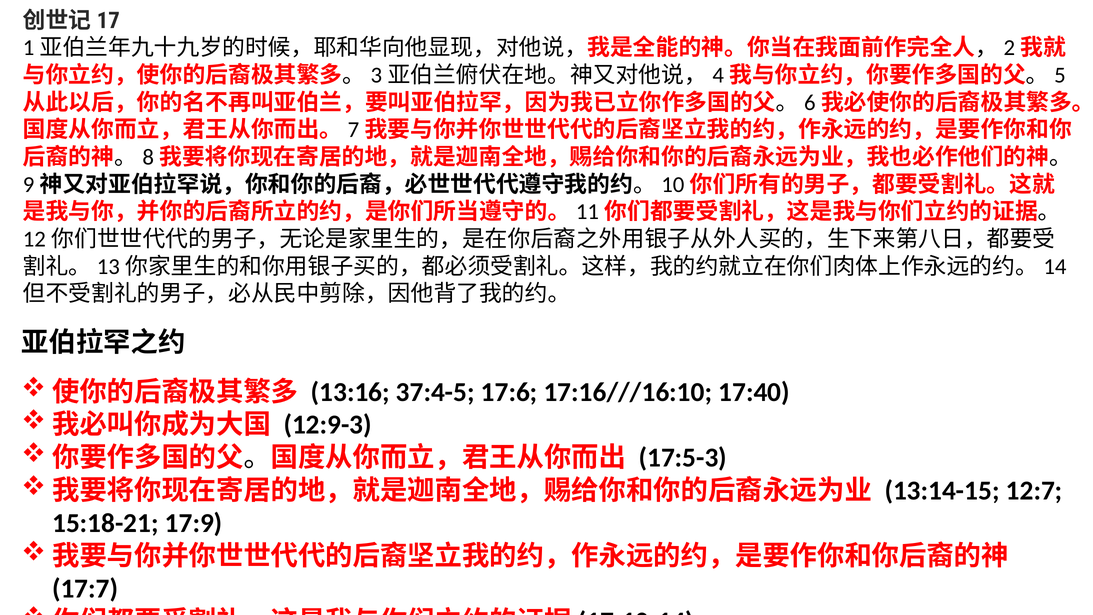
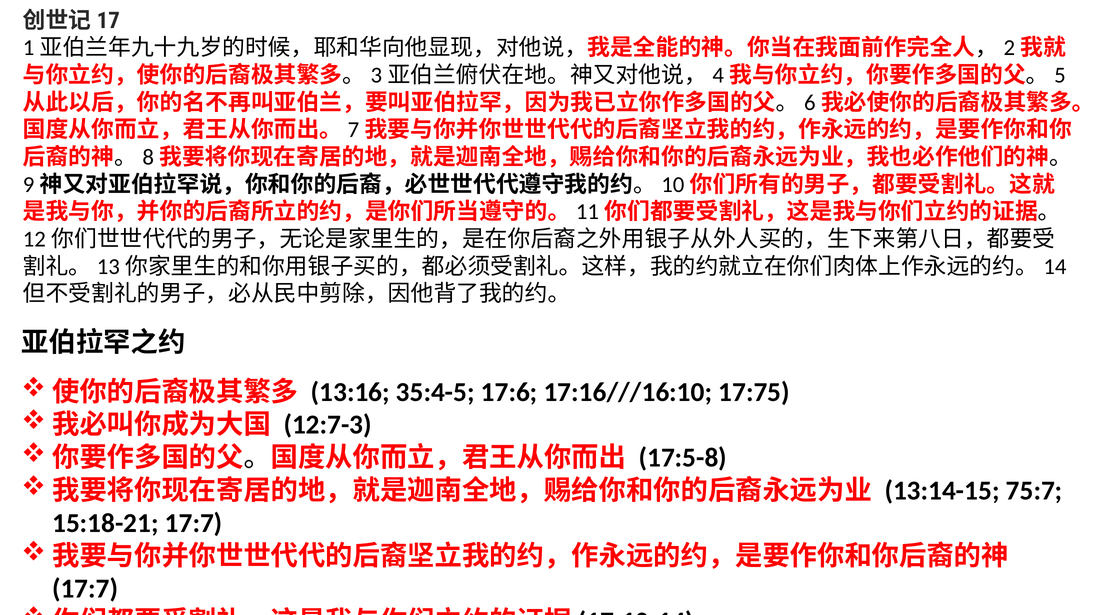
37:4-5: 37:4-5 -> 35:4-5
17:40: 17:40 -> 17:75
12:9-3: 12:9-3 -> 12:7-3
17:5-3: 17:5-3 -> 17:5-8
12:7: 12:7 -> 75:7
15:18-21 17:9: 17:9 -> 17:7
